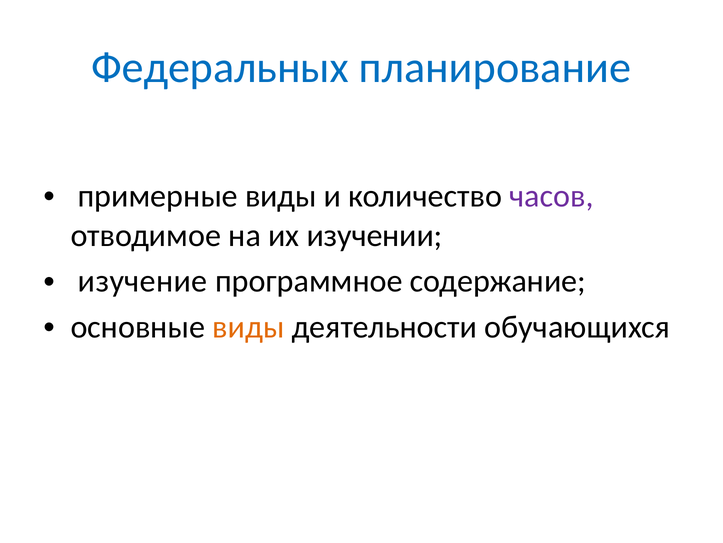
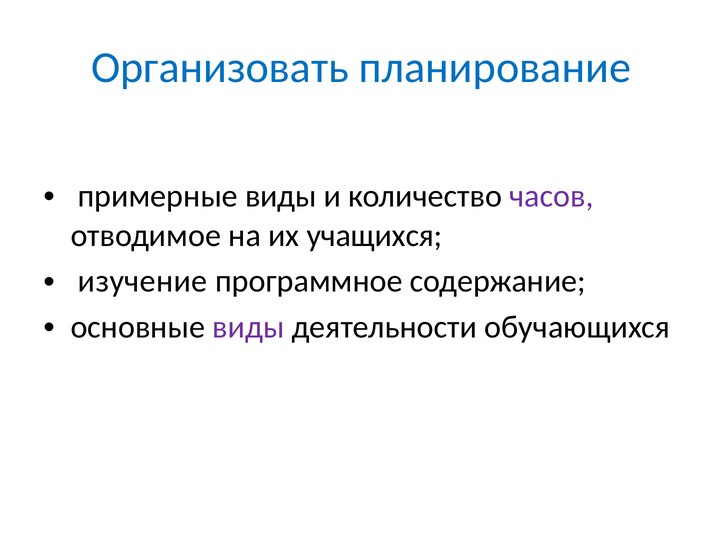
Федеральных: Федеральных -> Организовать
изучении: изучении -> учащихся
виды at (248, 327) colour: orange -> purple
